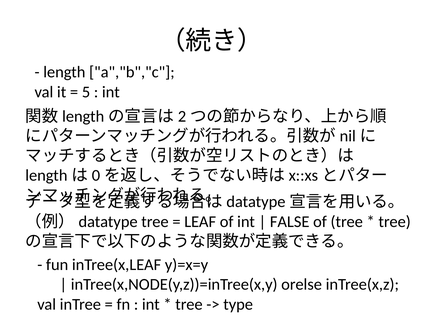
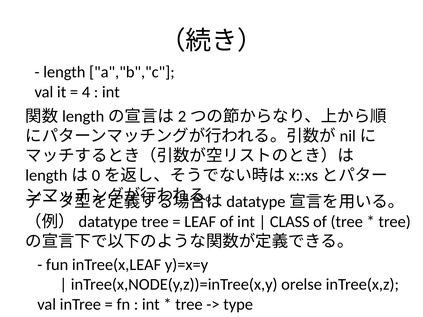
5: 5 -> 4
FALSE: FALSE -> CLASS
